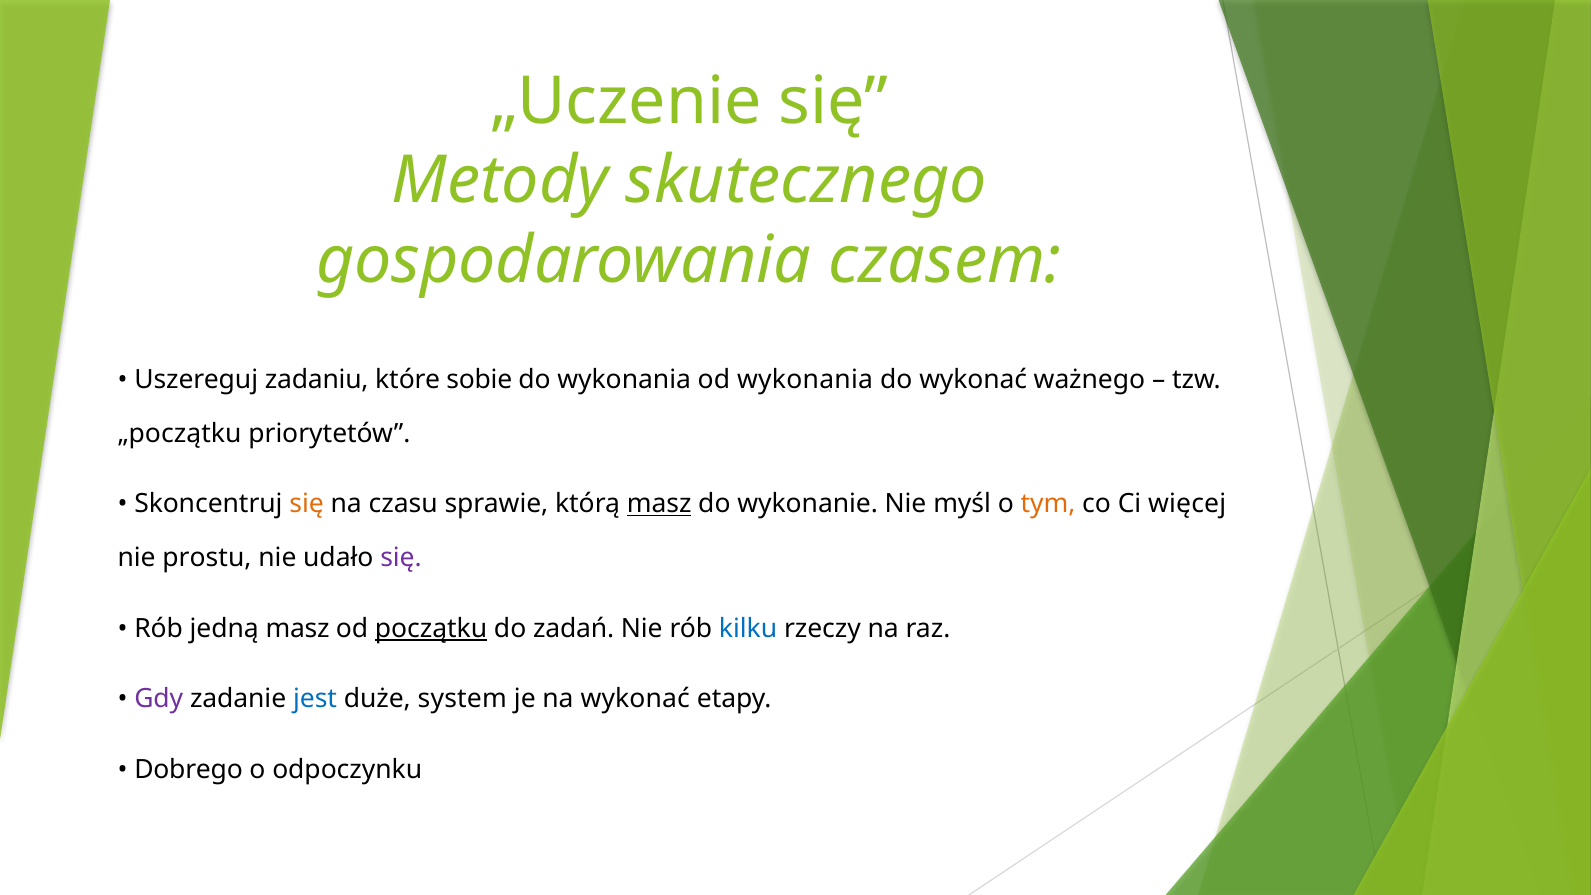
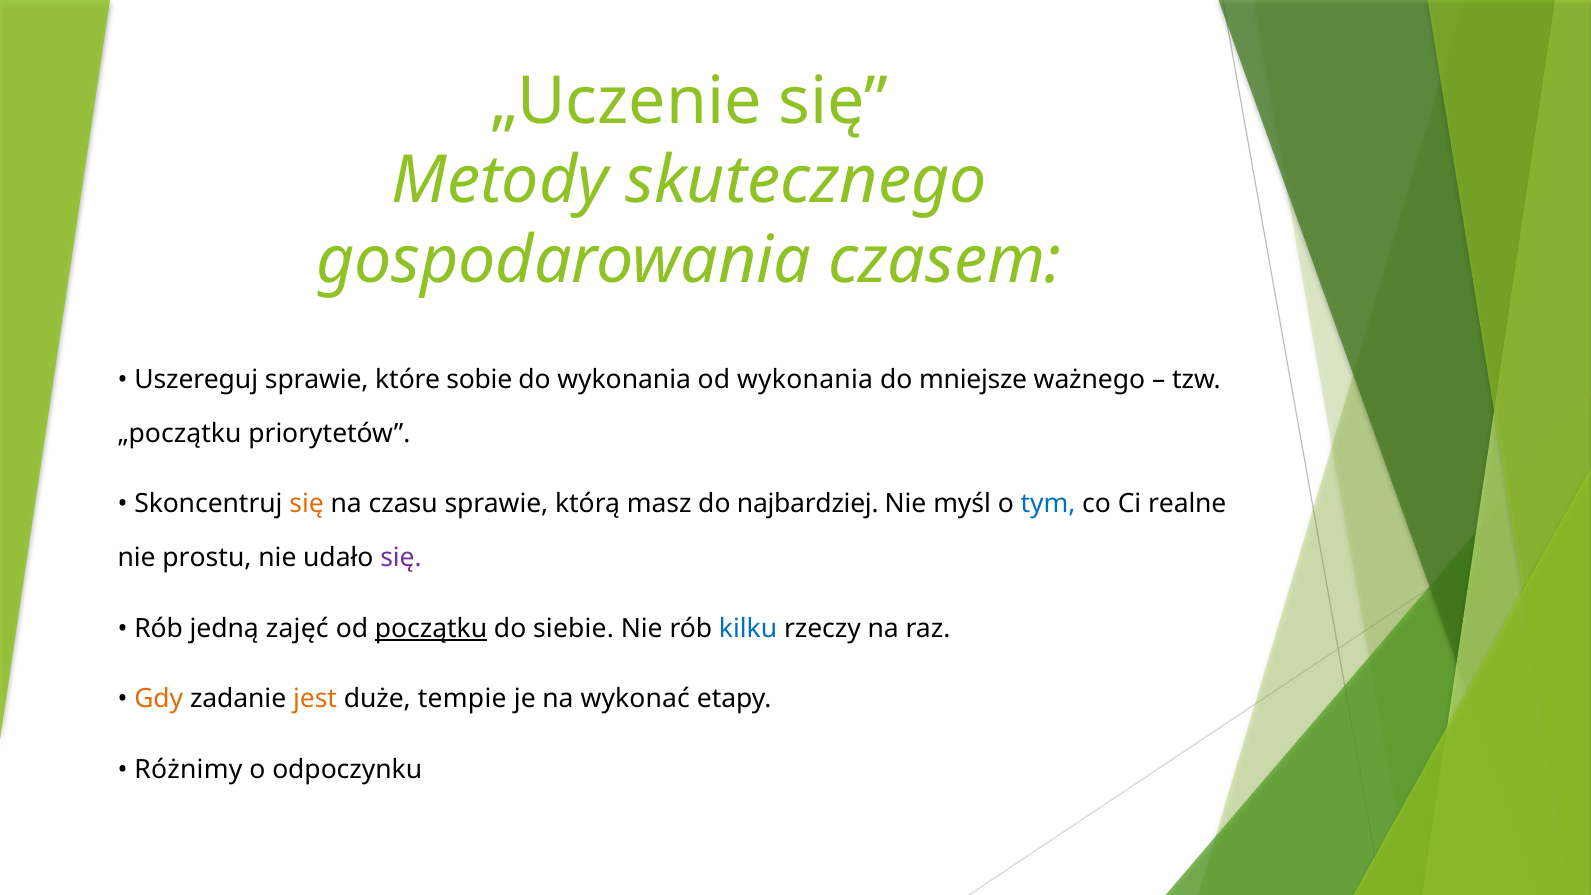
Uszereguj zadaniu: zadaniu -> sprawie
do wykonać: wykonać -> mniejsze
masz at (659, 504) underline: present -> none
wykonanie: wykonanie -> najbardziej
tym colour: orange -> blue
więcej: więcej -> realne
jedną masz: masz -> zajęć
zadań: zadań -> siebie
Gdy colour: purple -> orange
jest colour: blue -> orange
system: system -> tempie
Dobrego: Dobrego -> Różnimy
